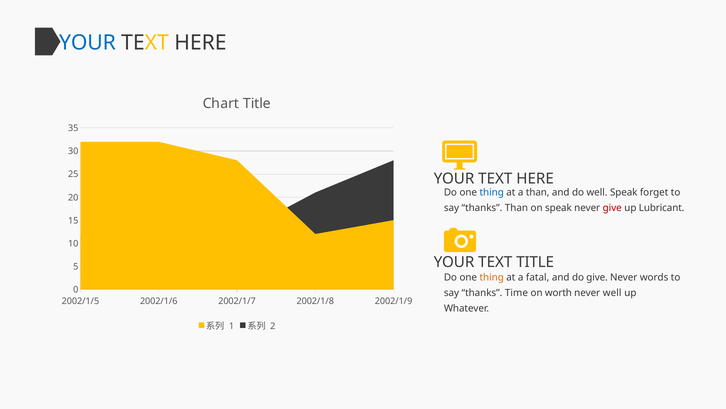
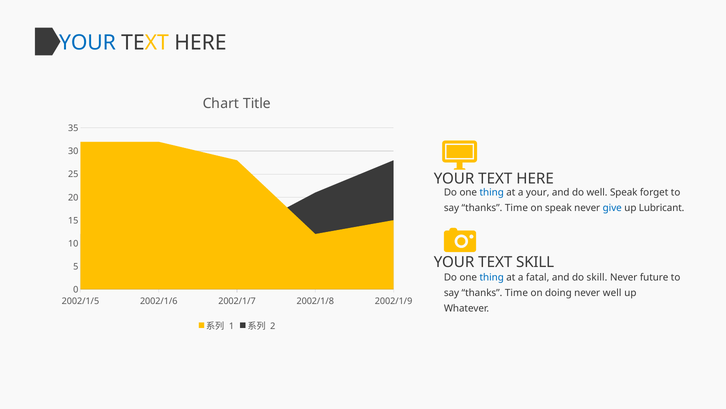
a than: than -> your
Than at (516, 208): Than -> Time
give at (612, 208) colour: red -> blue
TEXT TITLE: TITLE -> SKILL
thing at (492, 277) colour: orange -> blue
do give: give -> skill
words: words -> future
worth: worth -> doing
